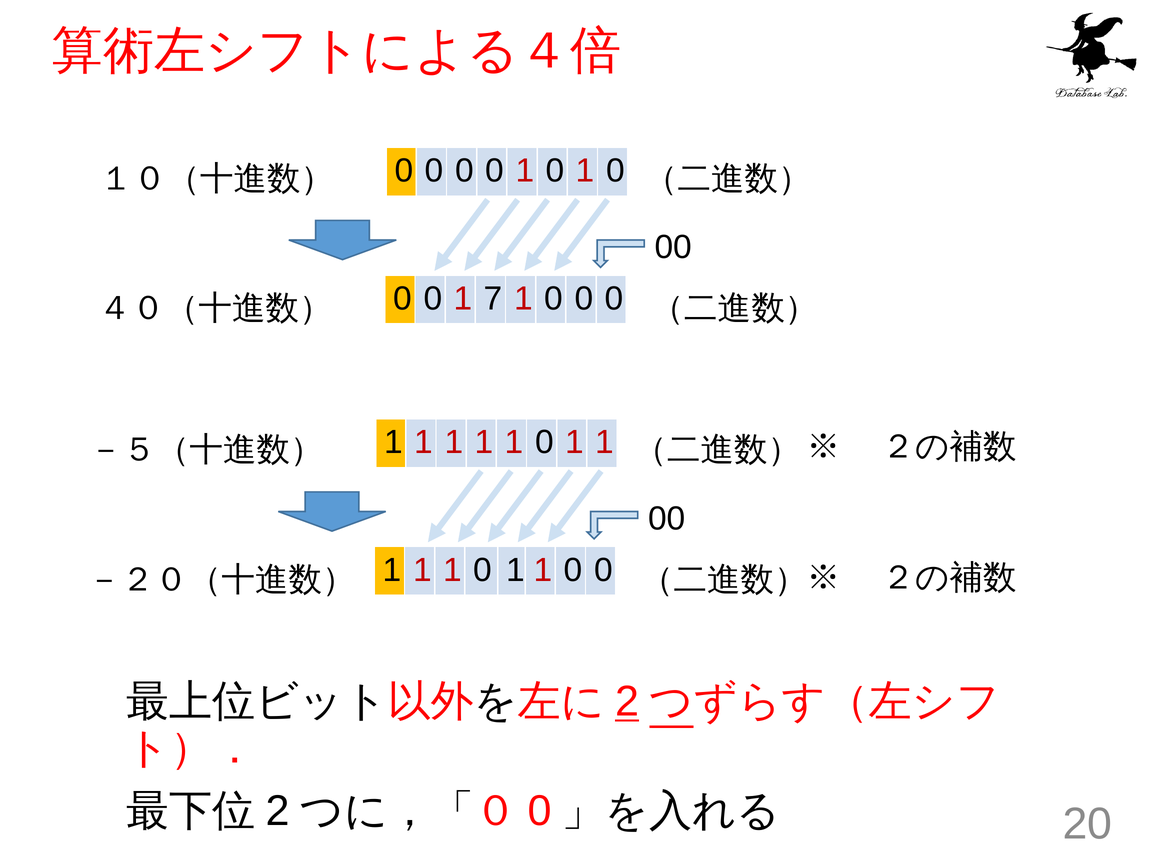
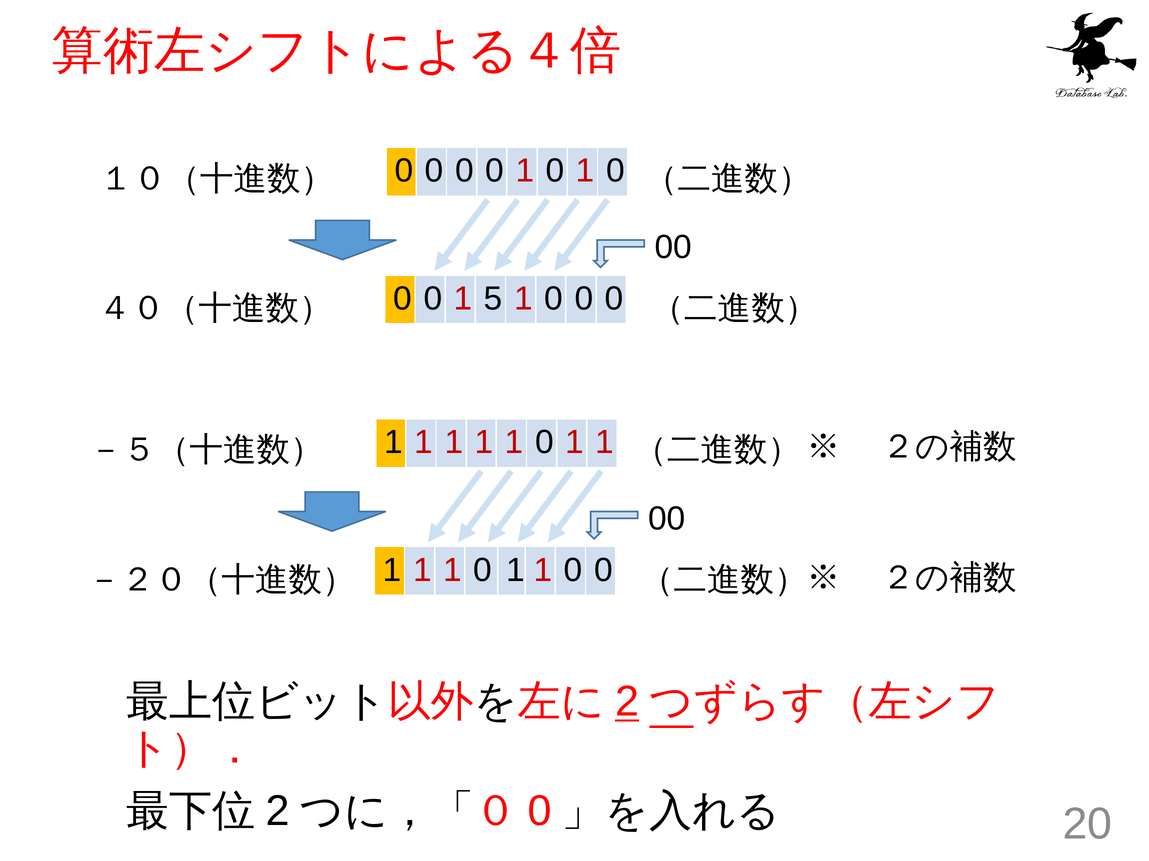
7: 7 -> 5
